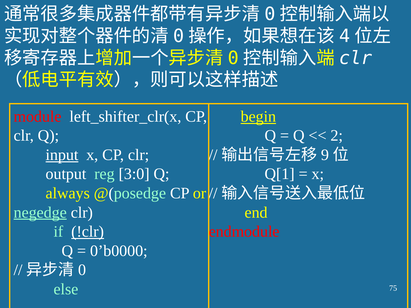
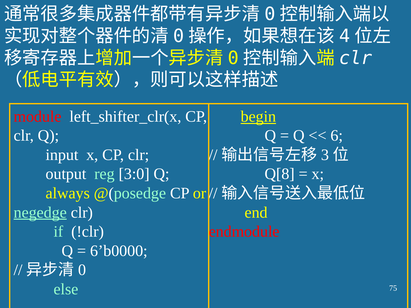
2: 2 -> 6
input underline: present -> none
9: 9 -> 3
Q[1: Q[1 -> Q[8
!clr underline: present -> none
0’b0000: 0’b0000 -> 6’b0000
